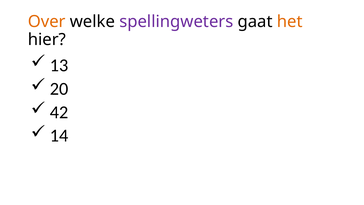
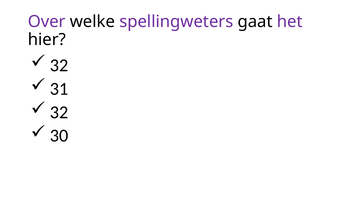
Over colour: orange -> purple
het colour: orange -> purple
13 at (59, 65): 13 -> 32
20: 20 -> 31
42 at (59, 112): 42 -> 32
14: 14 -> 30
